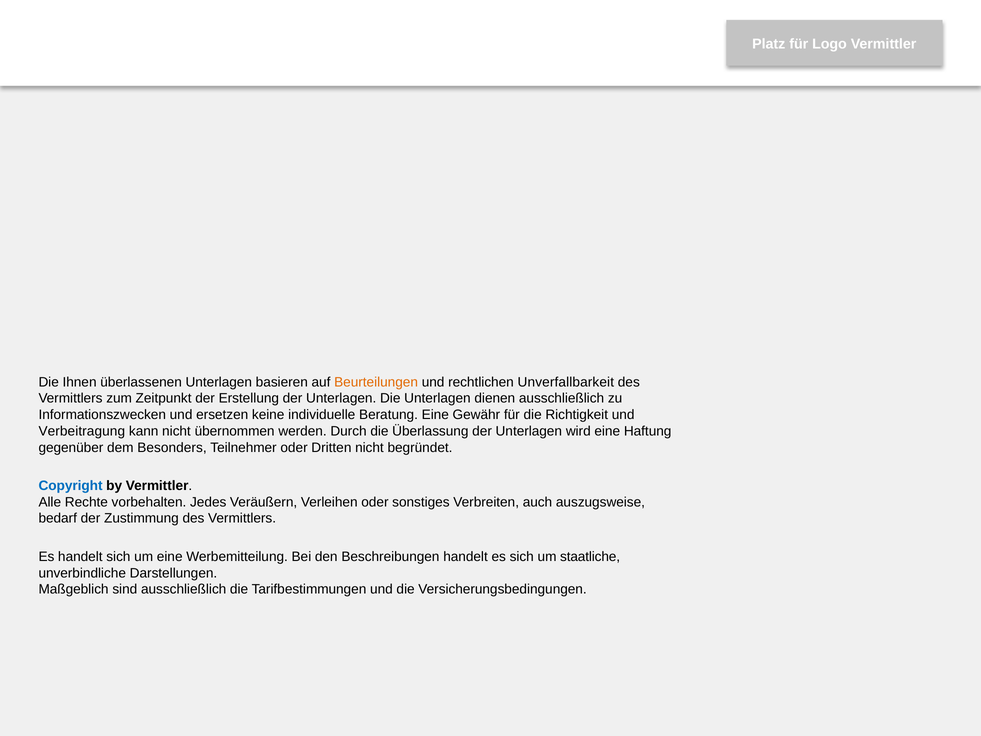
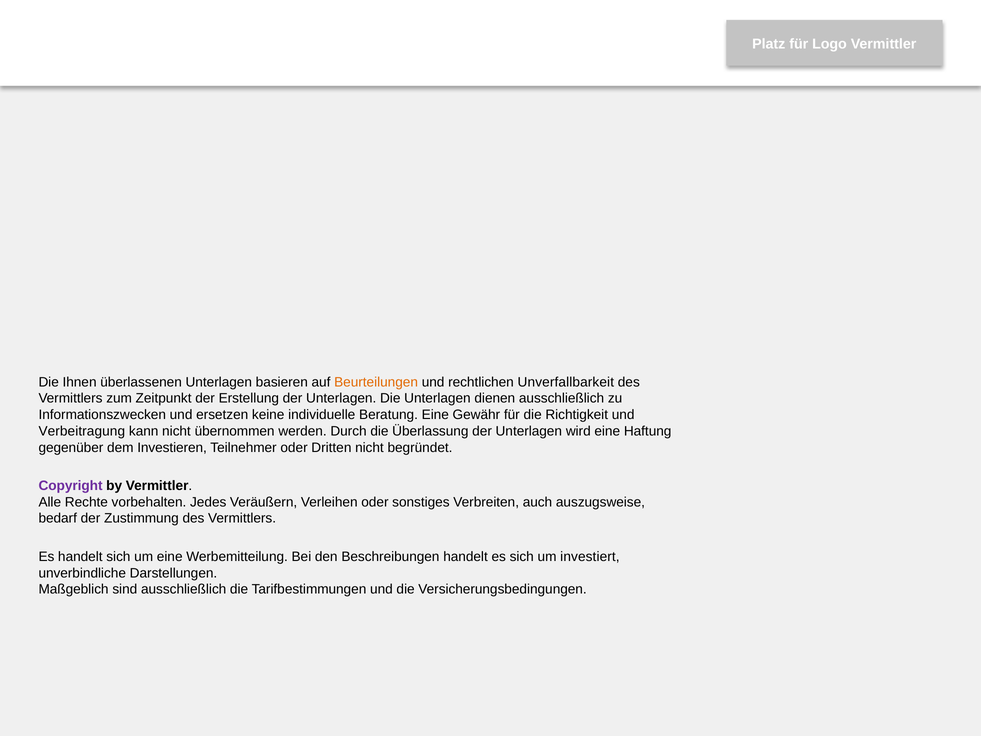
Besonders: Besonders -> Investieren
Copyright colour: blue -> purple
staatliche: staatliche -> investiert
